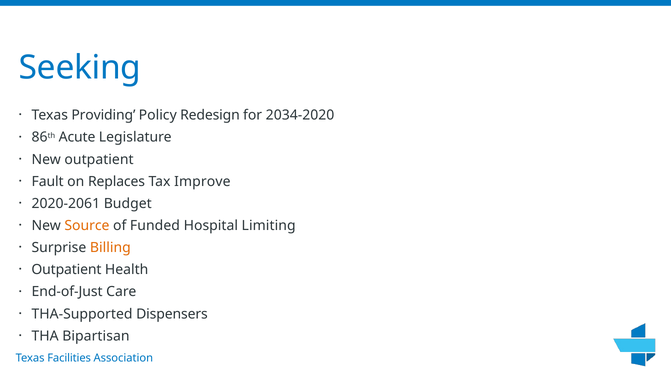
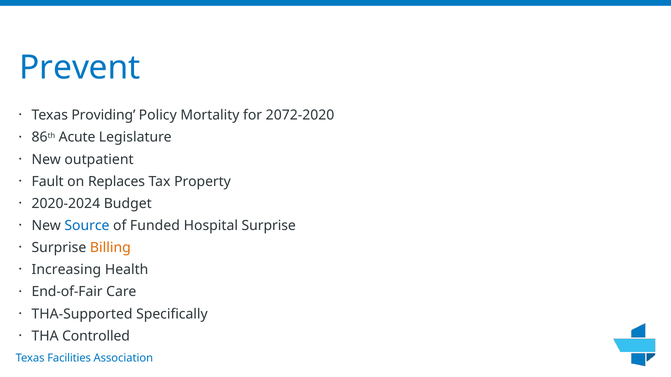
Seeking: Seeking -> Prevent
Redesign: Redesign -> Mortality
2034-2020: 2034-2020 -> 2072-2020
Improve: Improve -> Property
2020-2061: 2020-2061 -> 2020-2024
Source colour: orange -> blue
Hospital Limiting: Limiting -> Surprise
Outpatient at (66, 270): Outpatient -> Increasing
End-of-Just: End-of-Just -> End-of-Fair
Dispensers: Dispensers -> Specifically
Bipartisan: Bipartisan -> Controlled
